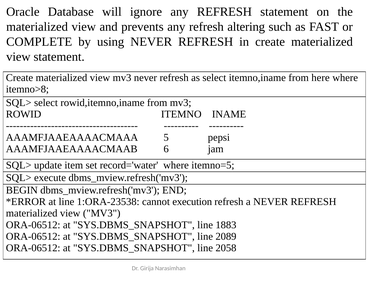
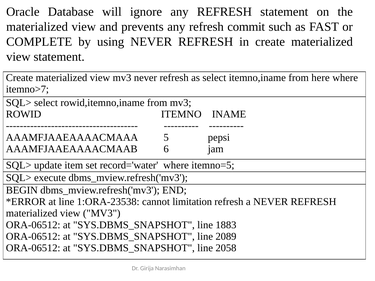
altering: altering -> commit
itemno>8: itemno>8 -> itemno>7
execution: execution -> limitation
